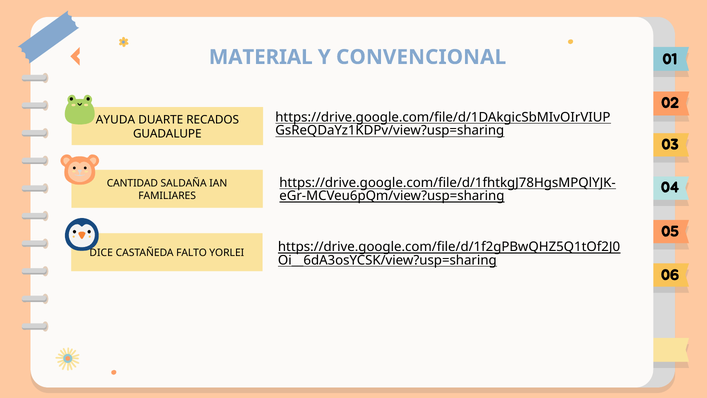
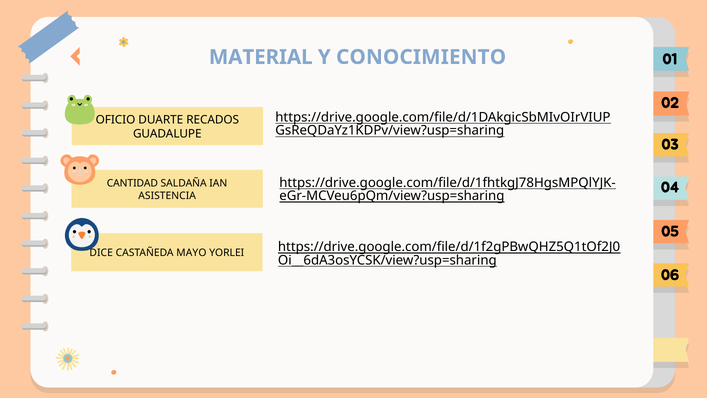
CONVENCIONAL: CONVENCIONAL -> CONOCIMIENTO
AYUDA: AYUDA -> OFICIO
FAMILIARES: FAMILIARES -> ASISTENCIA
FALTO: FALTO -> MAYO
